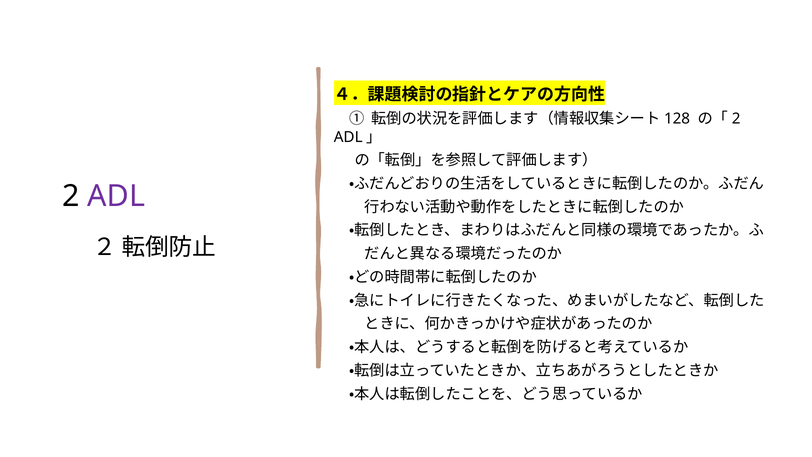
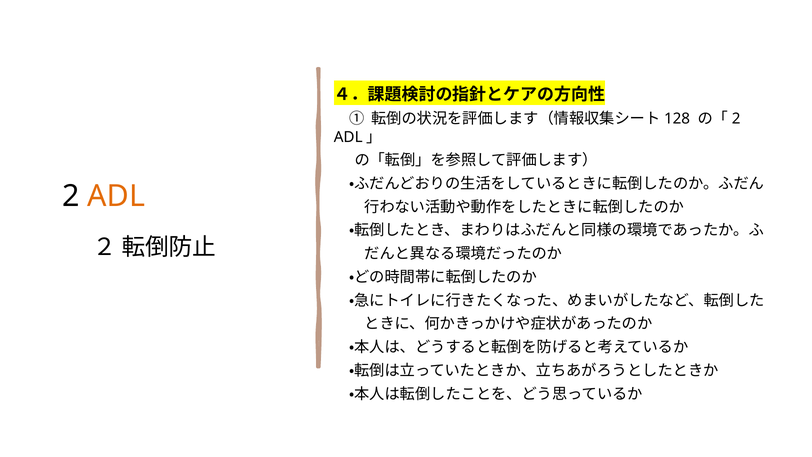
ADL colour: purple -> orange
